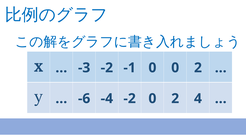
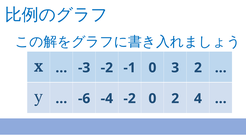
0 0: 0 -> 3
